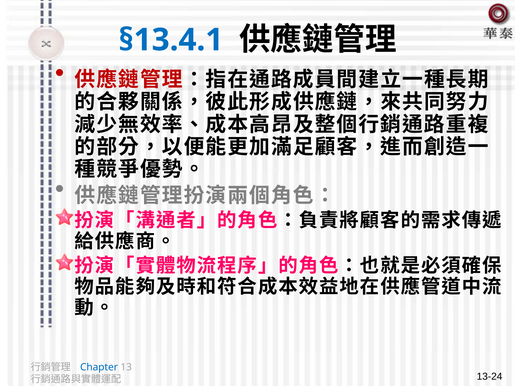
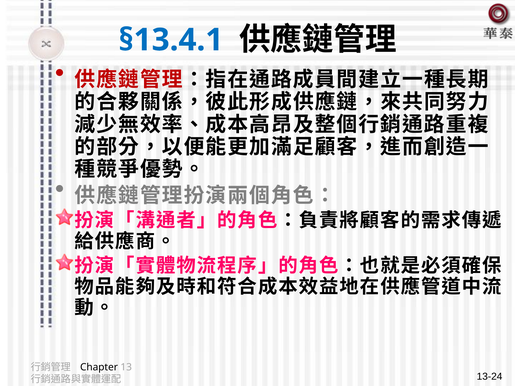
Chapter colour: blue -> black
